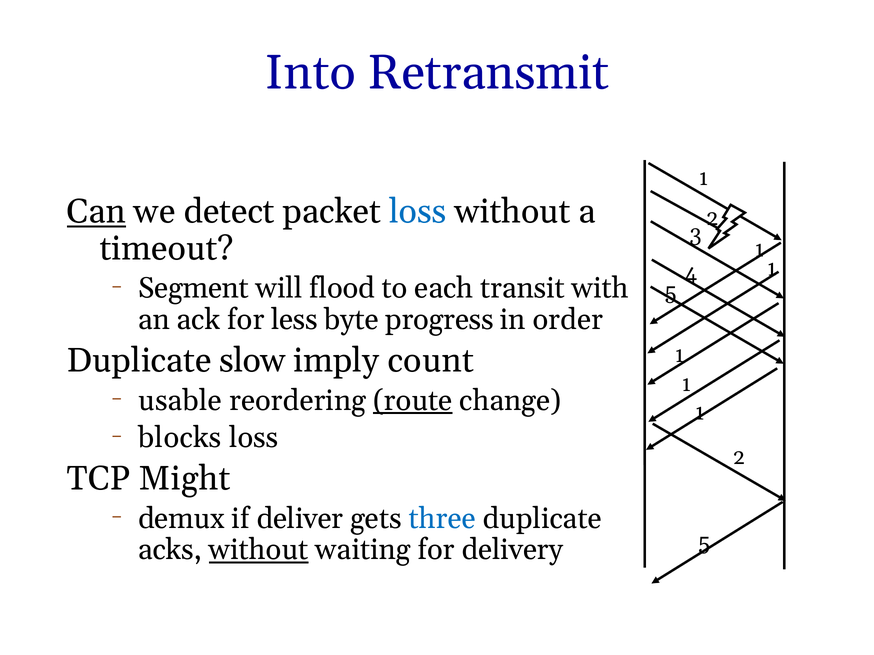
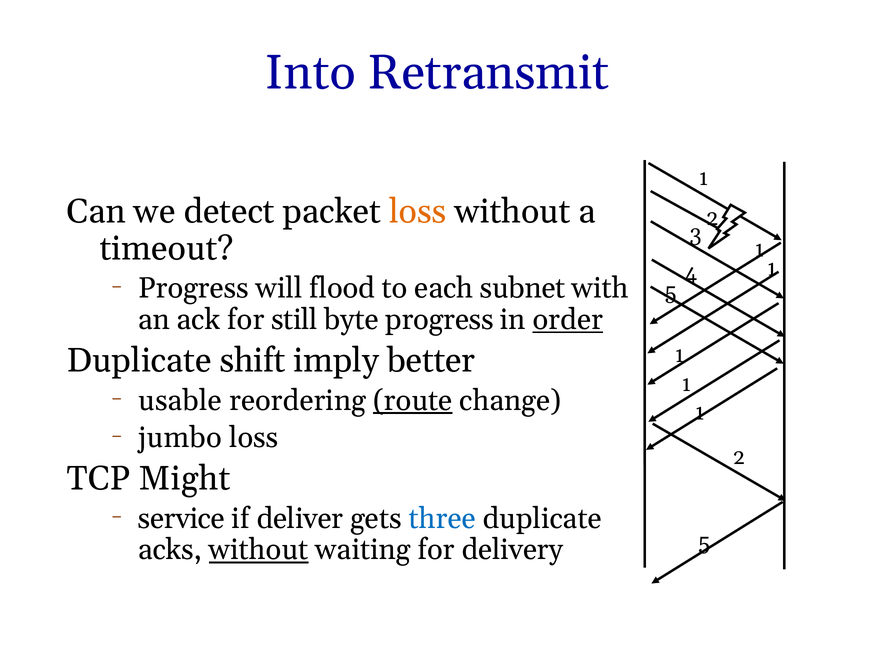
Can underline: present -> none
loss at (418, 212) colour: blue -> orange
Segment at (193, 289): Segment -> Progress
transit: transit -> subnet
less: less -> still
order underline: none -> present
slow: slow -> shift
count: count -> better
blocks: blocks -> jumbo
demux: demux -> service
